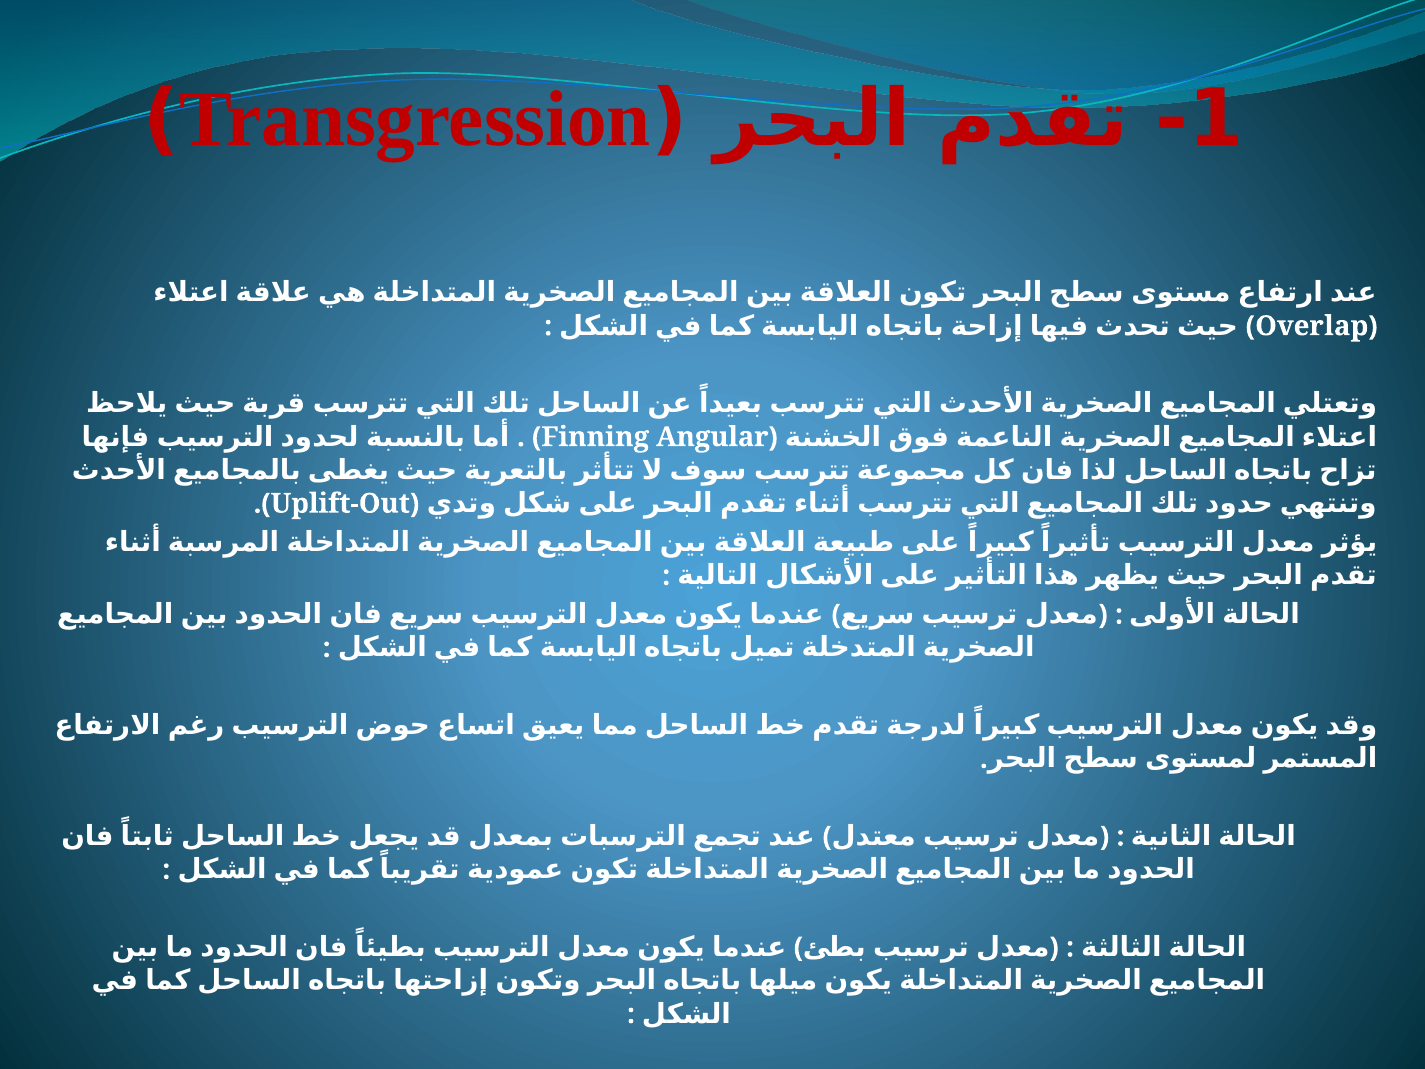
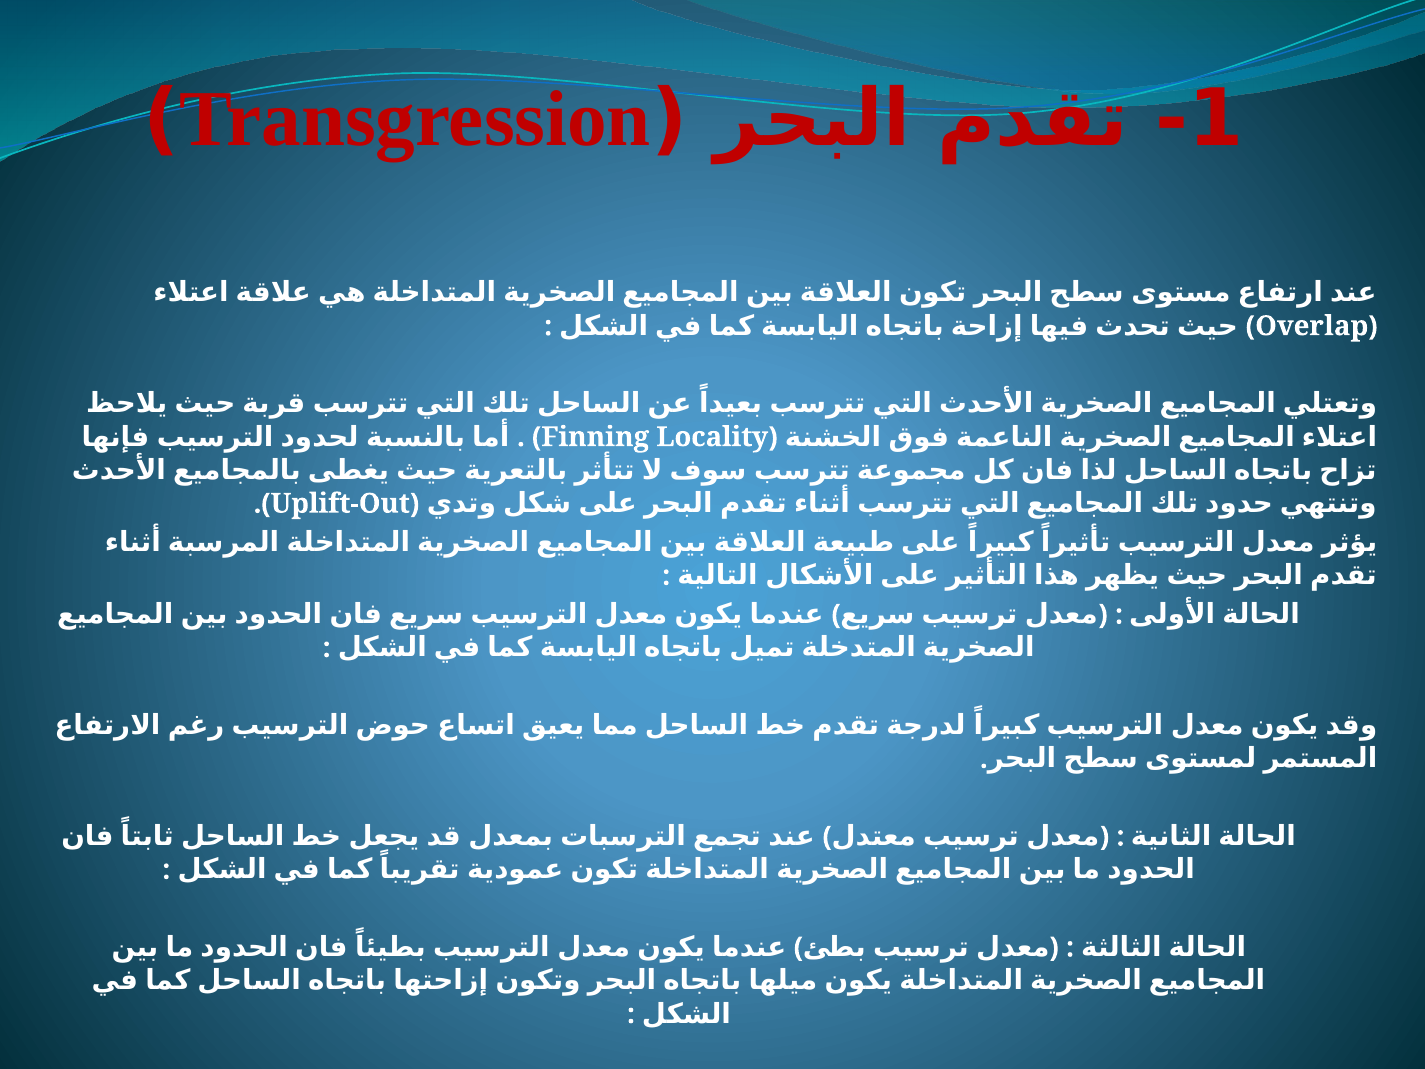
Angular: Angular -> Locality
